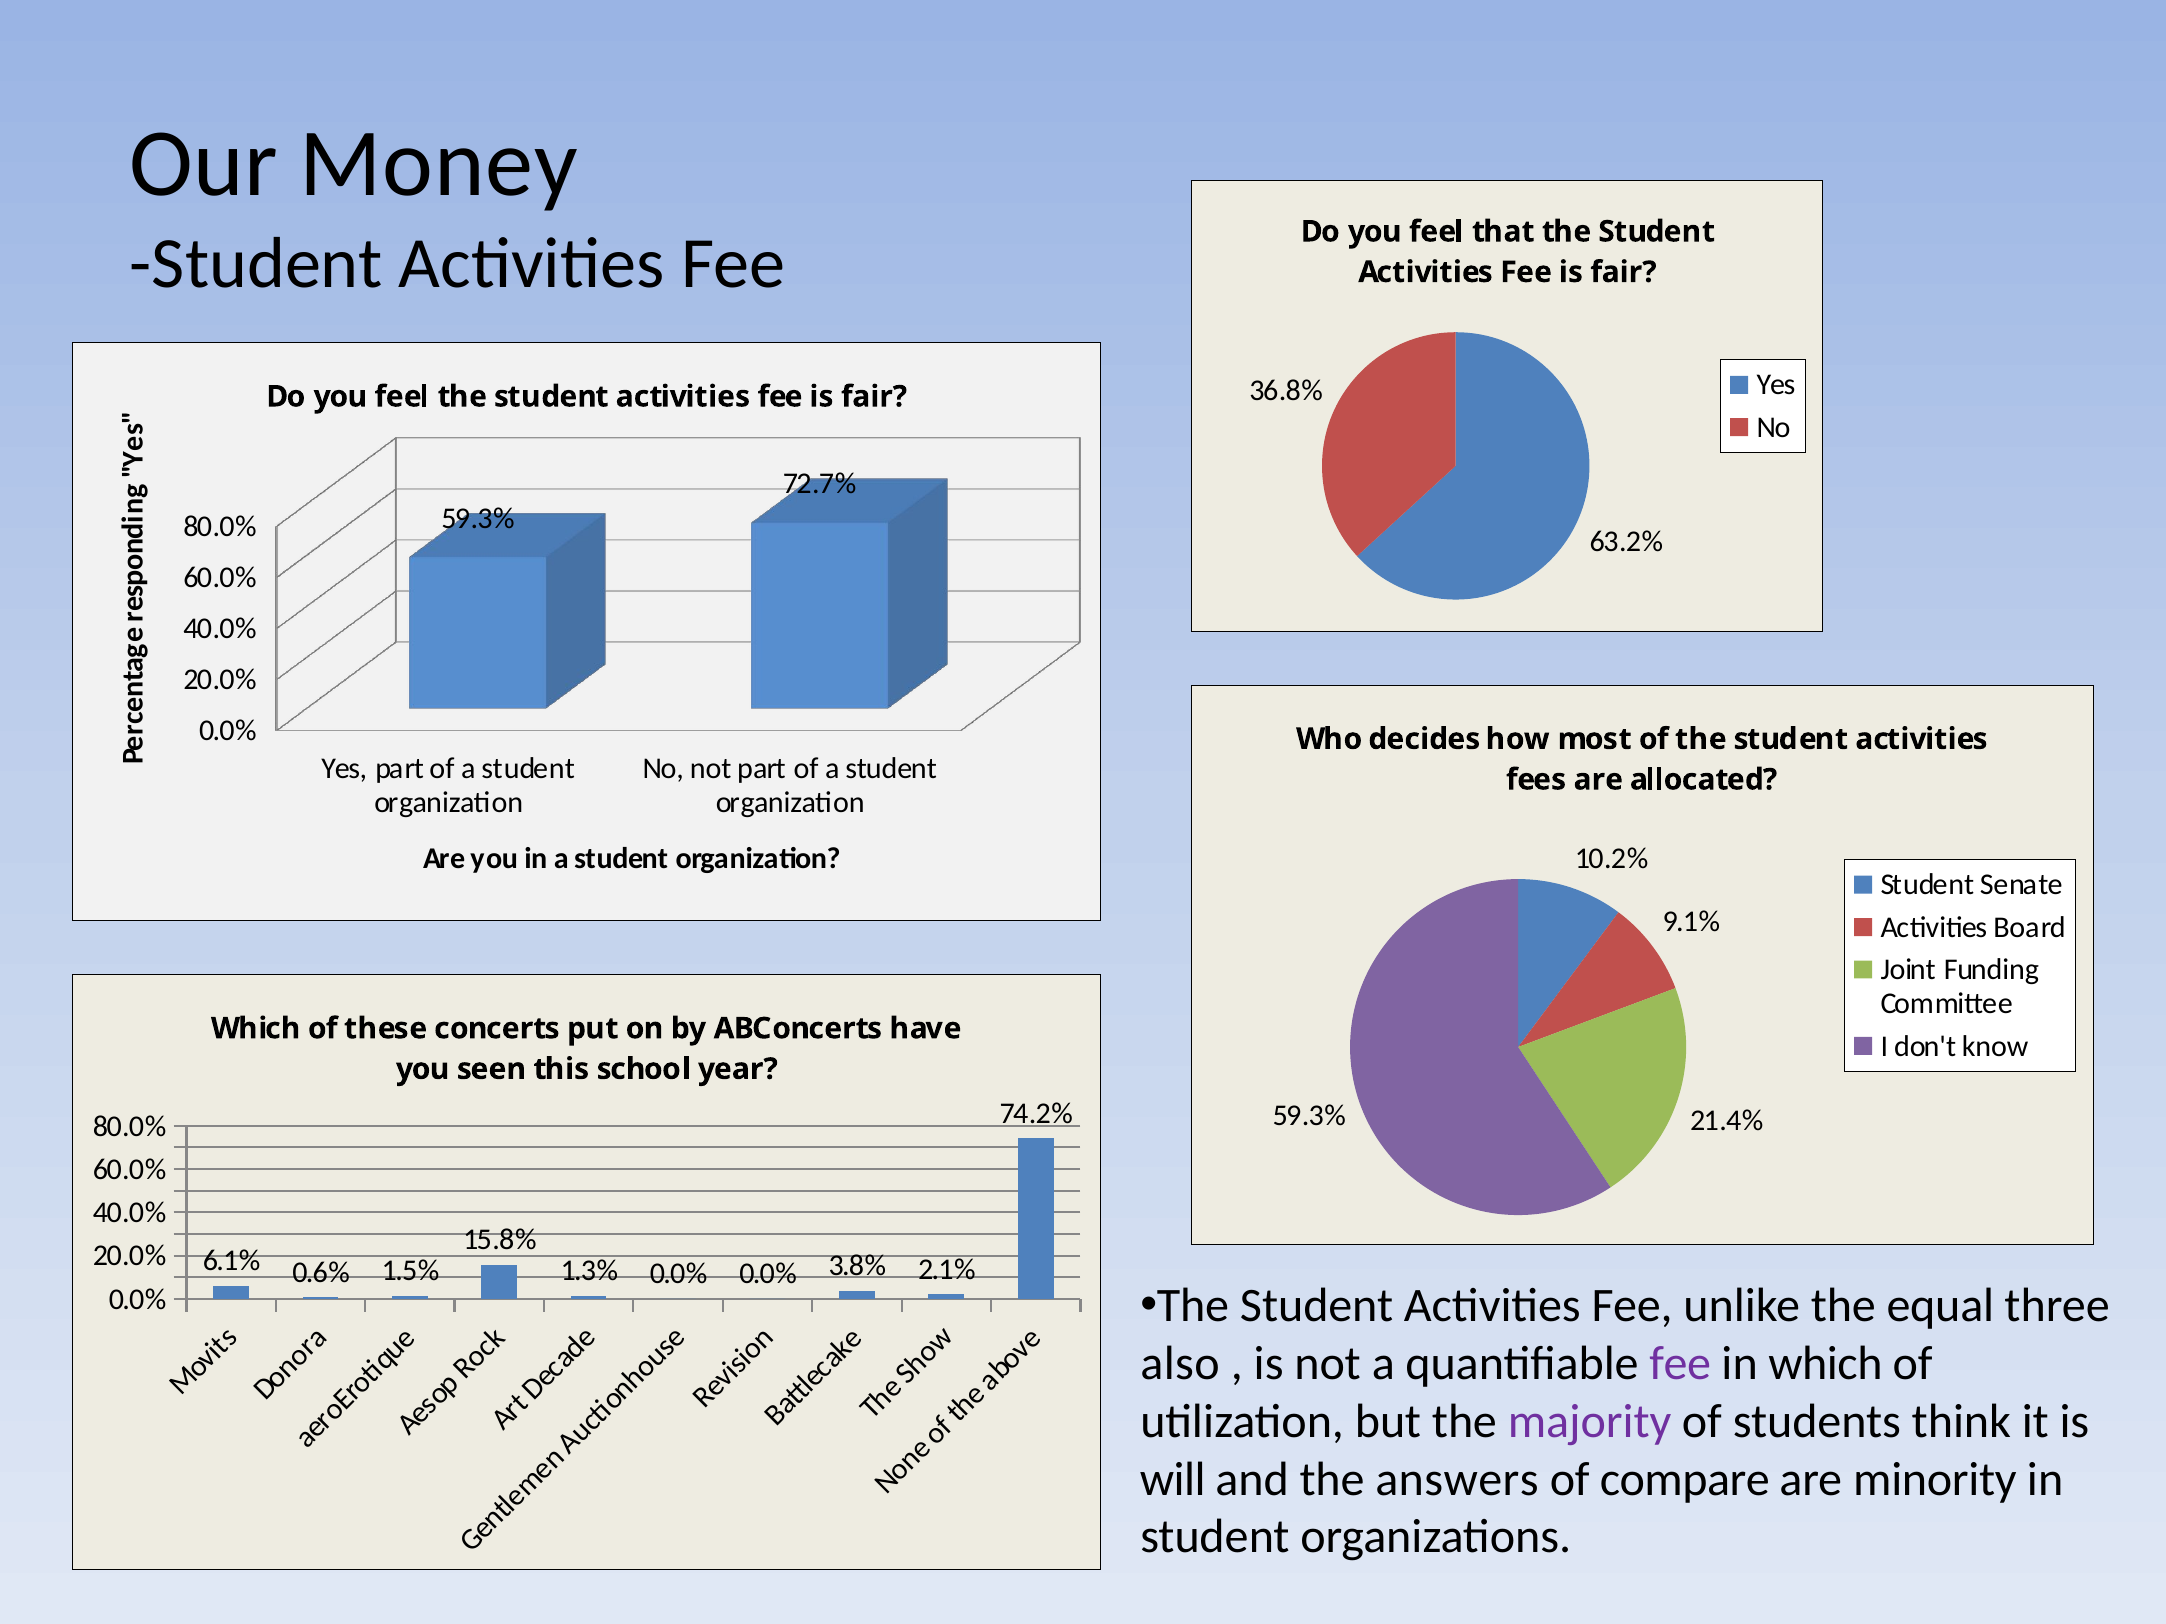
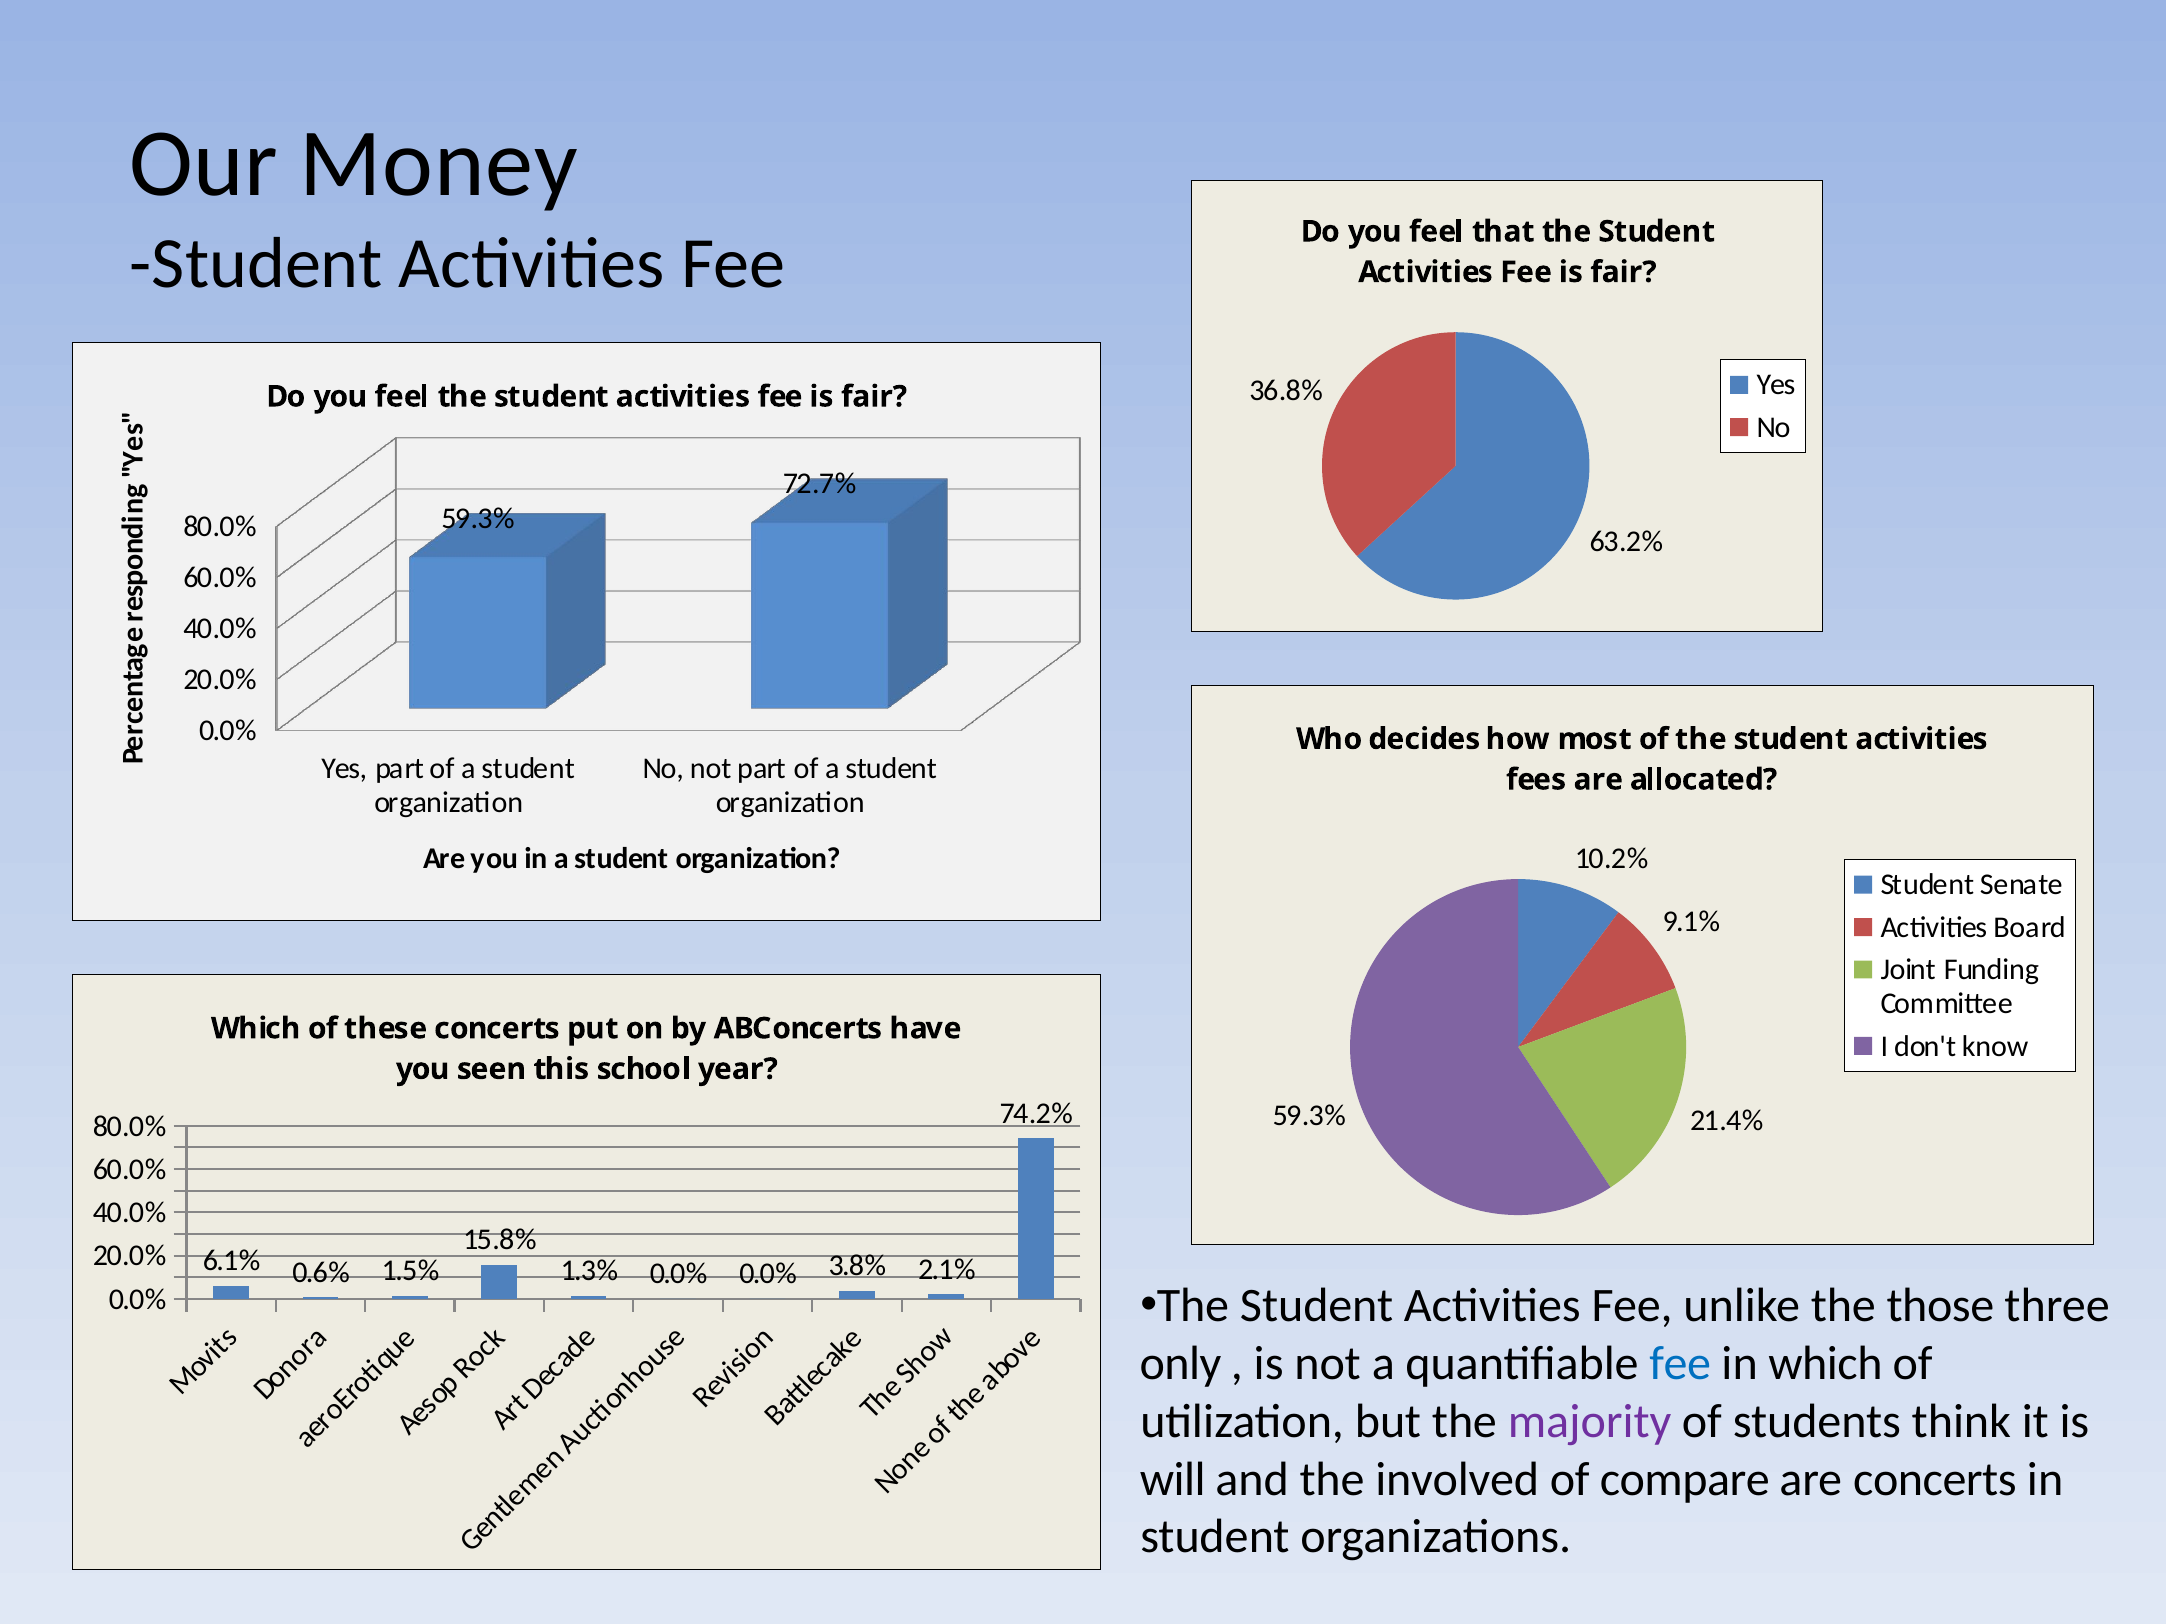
equal: equal -> those
also: also -> only
fee at (1680, 1364) colour: purple -> blue
answers: answers -> involved
are minority: minority -> concerts
